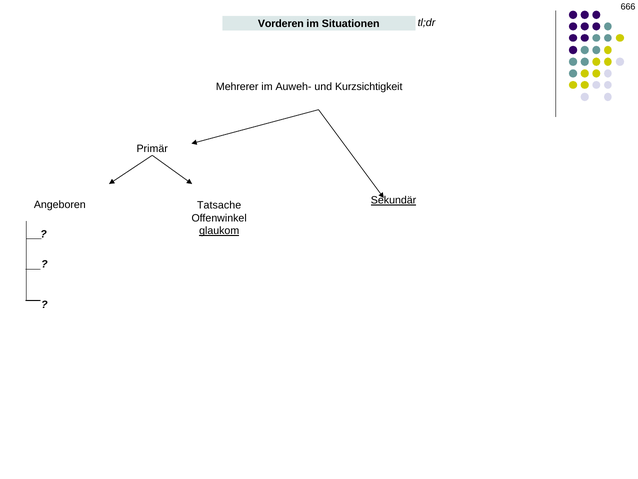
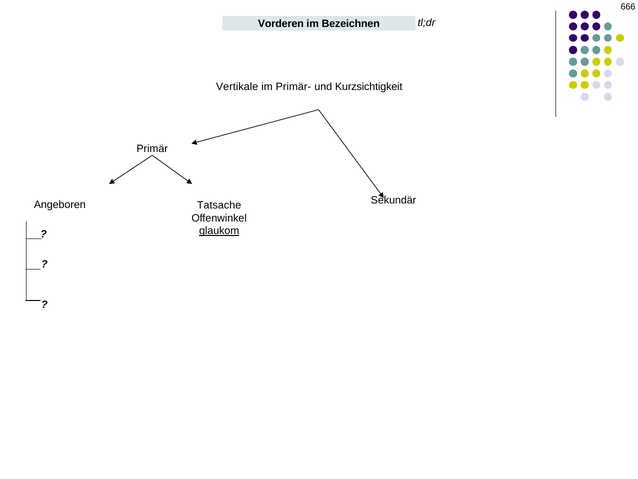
Situationen: Situationen -> Bezeichnen
Mehrerer: Mehrerer -> Vertikale
Auweh-: Auweh- -> Primär-
Sekundär underline: present -> none
